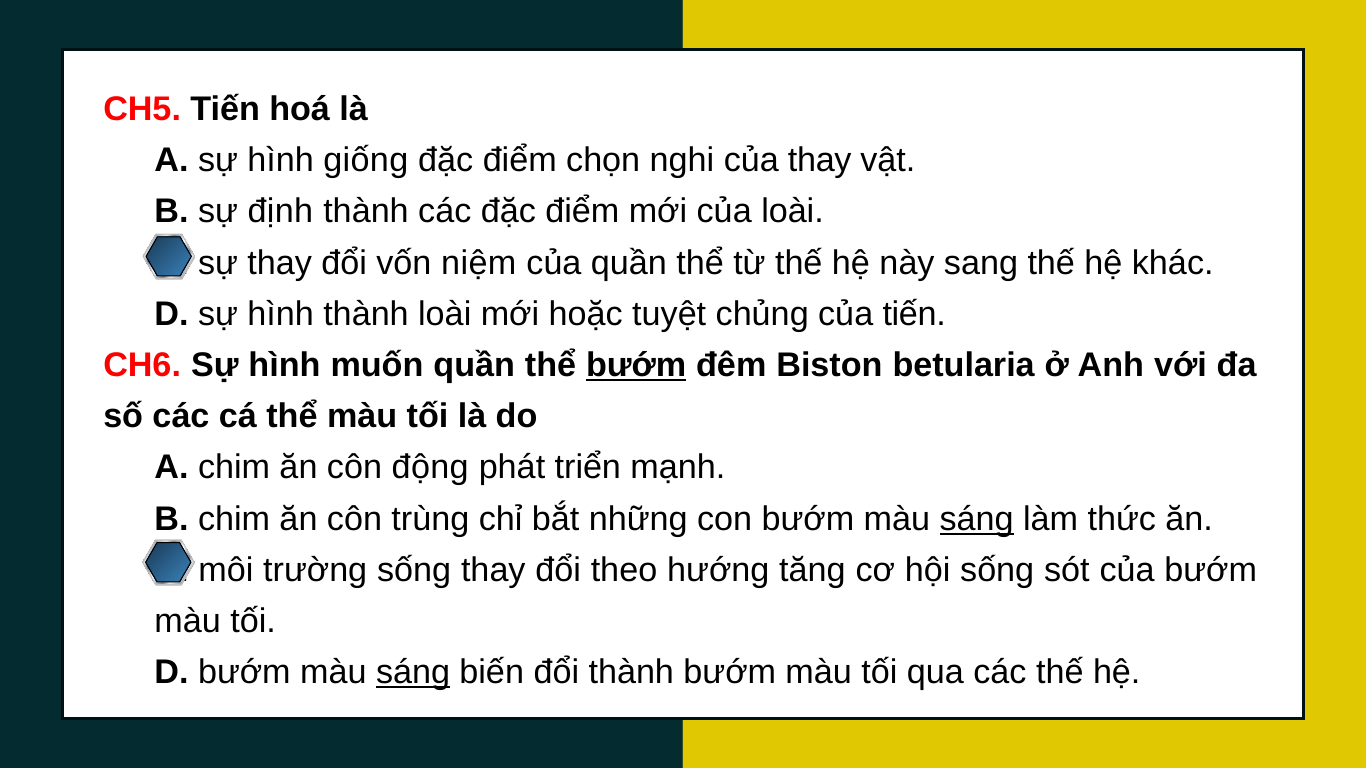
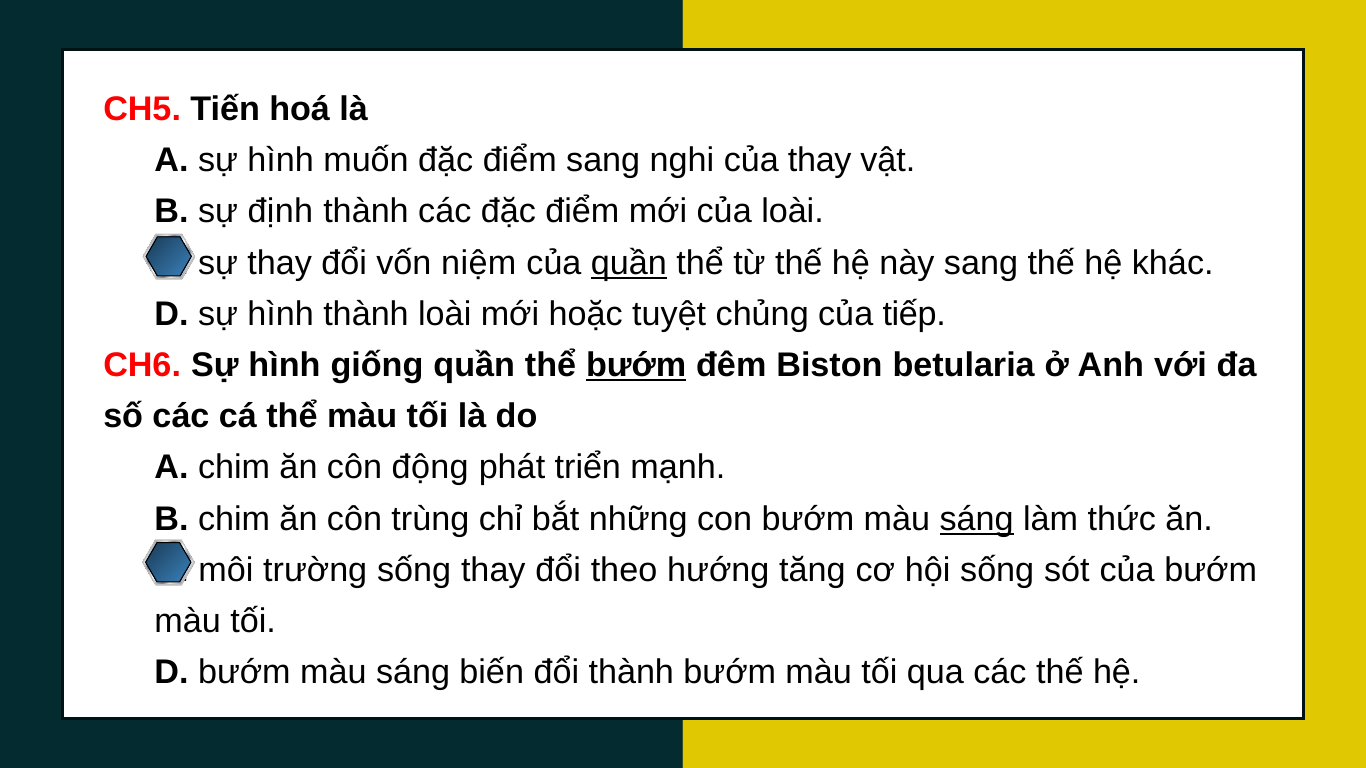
giống: giống -> muốn
điểm chọn: chọn -> sang
quần at (629, 263) underline: none -> present
của tiến: tiến -> tiếp
muốn: muốn -> giống
sáng at (413, 673) underline: present -> none
